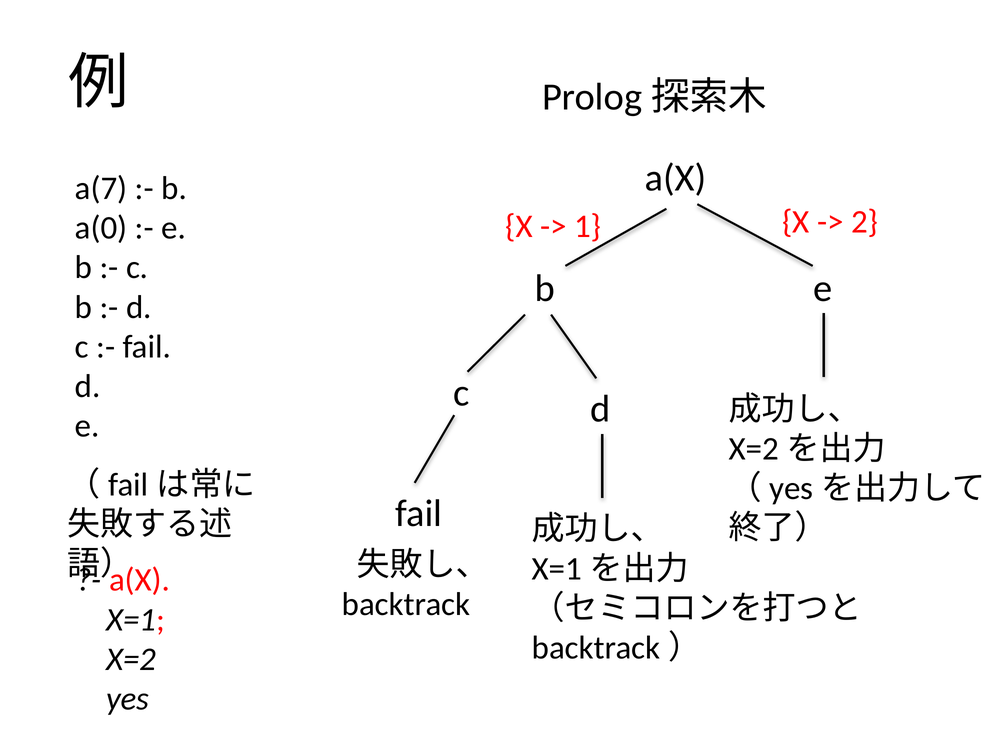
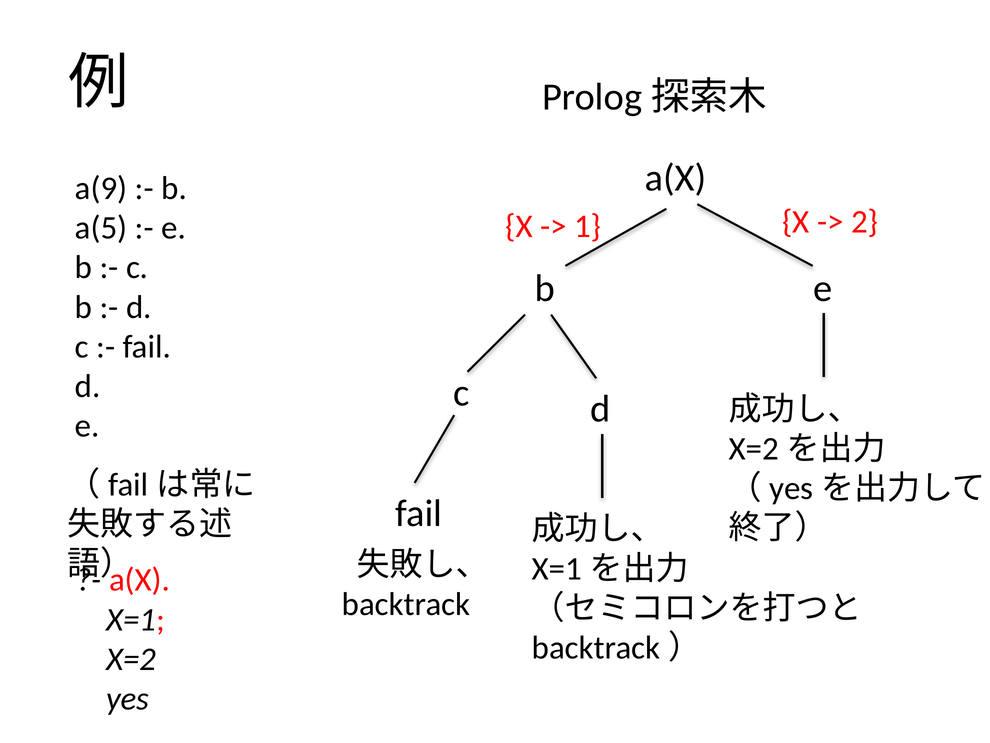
a(7: a(7 -> a(9
a(0: a(0 -> a(5
